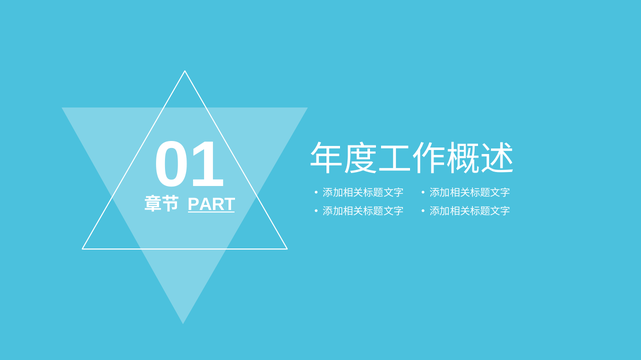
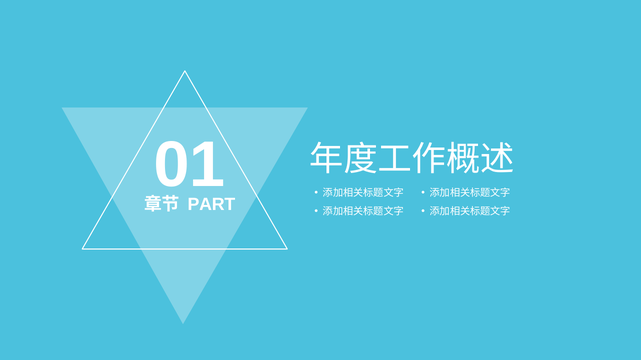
PART underline: present -> none
